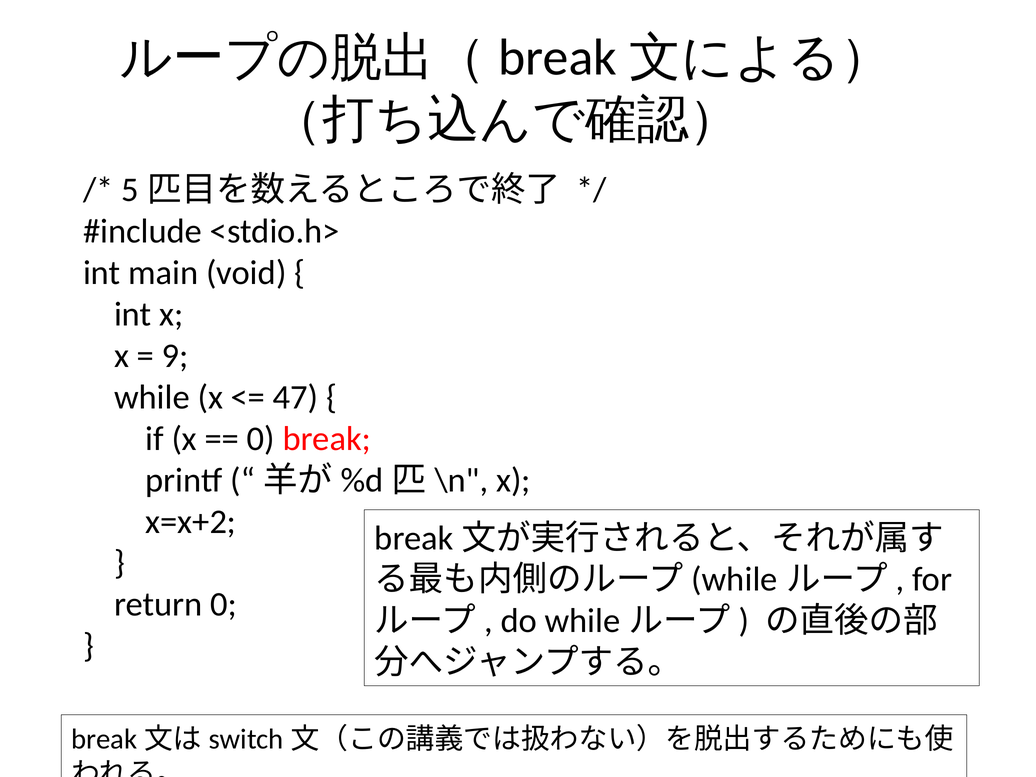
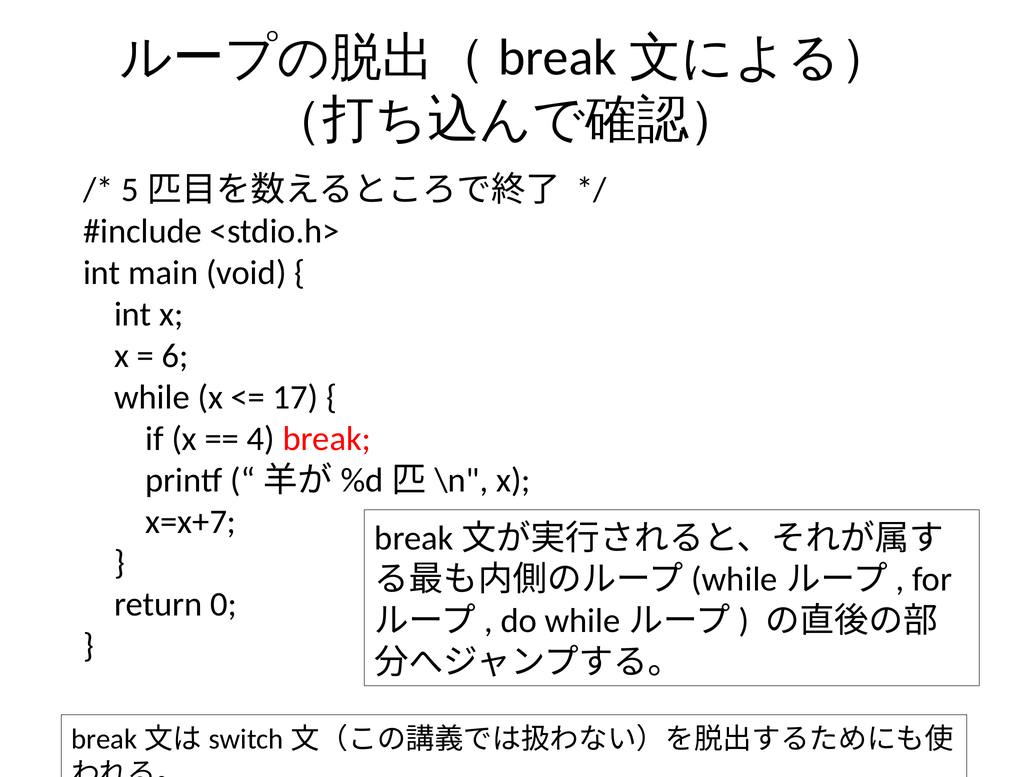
9: 9 -> 6
47: 47 -> 17
0 at (261, 439): 0 -> 4
x=x+2: x=x+2 -> x=x+7
